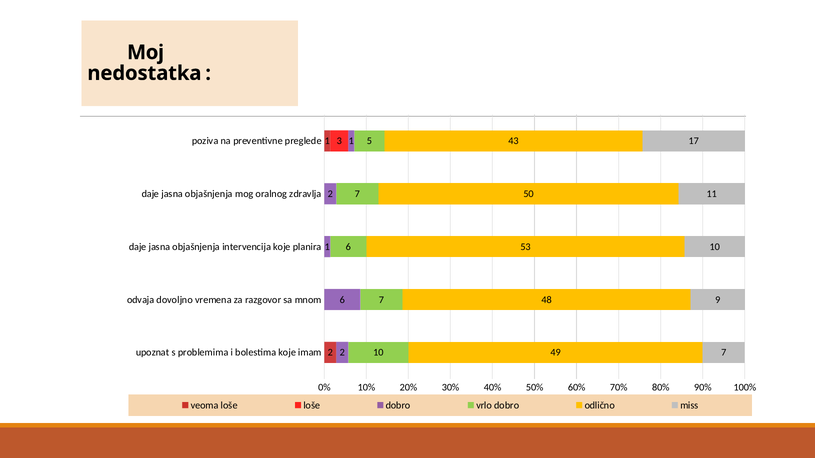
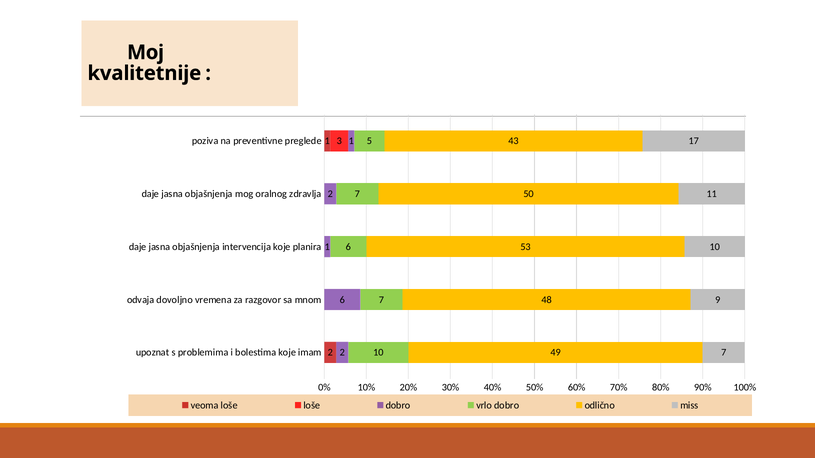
nedostatka: nedostatka -> kvalitetnije
